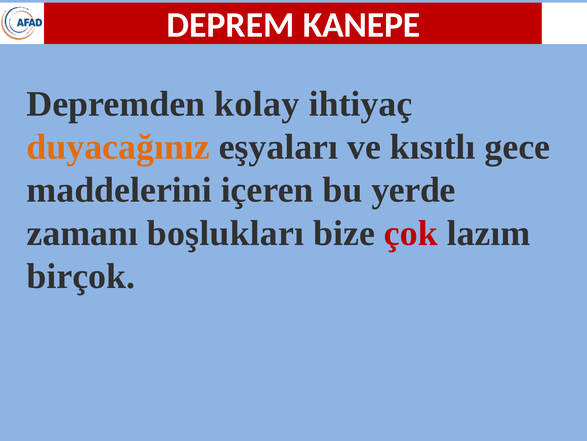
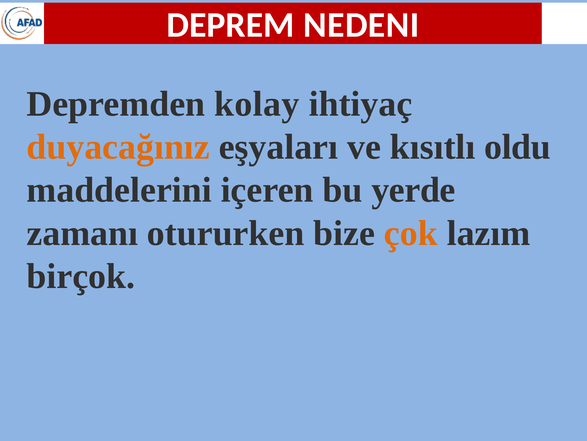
KANEPE: KANEPE -> NEDENI
gece: gece -> oldu
boşlukları: boşlukları -> otururken
çok colour: red -> orange
